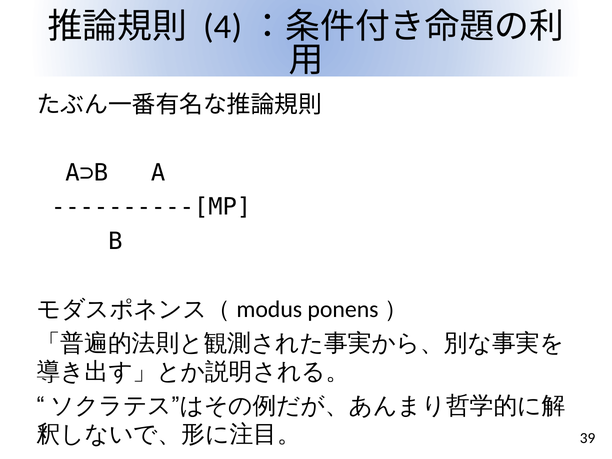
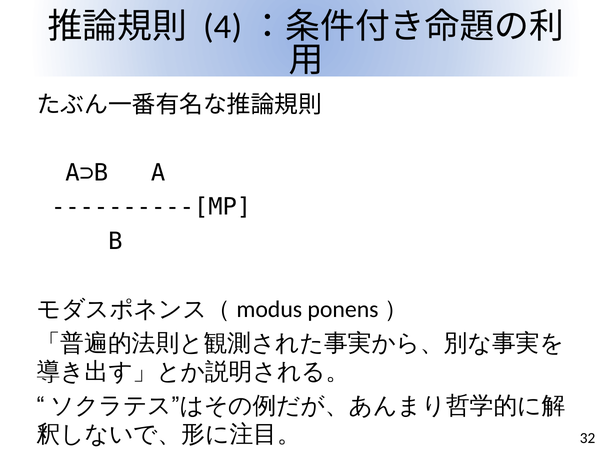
39: 39 -> 32
